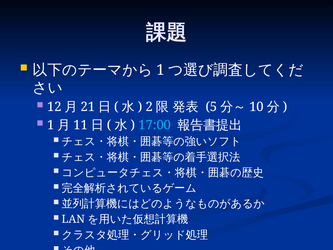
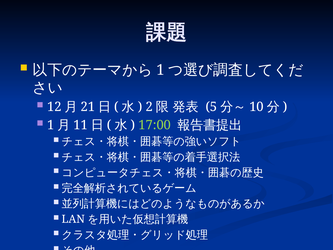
17:00 colour: light blue -> light green
